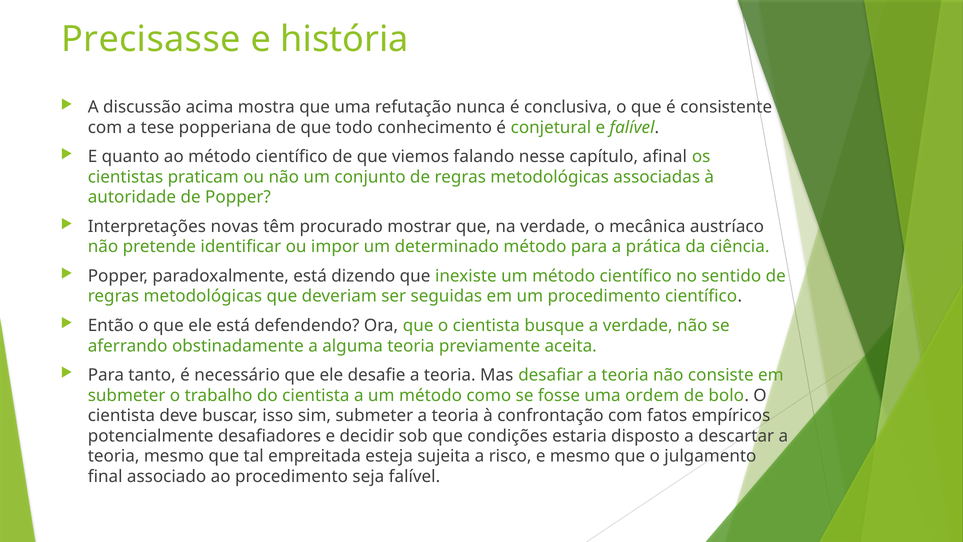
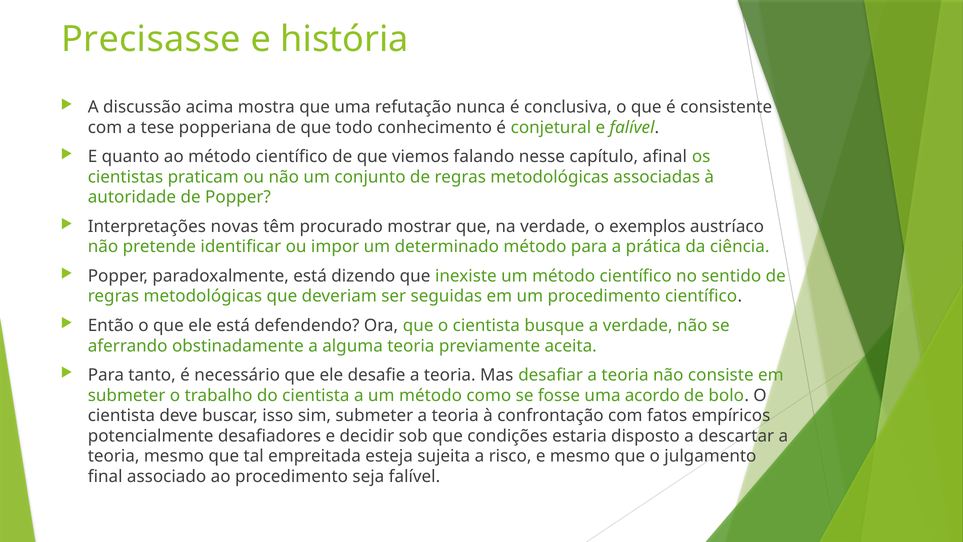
mecânica: mecânica -> exemplos
ordem: ordem -> acordo
